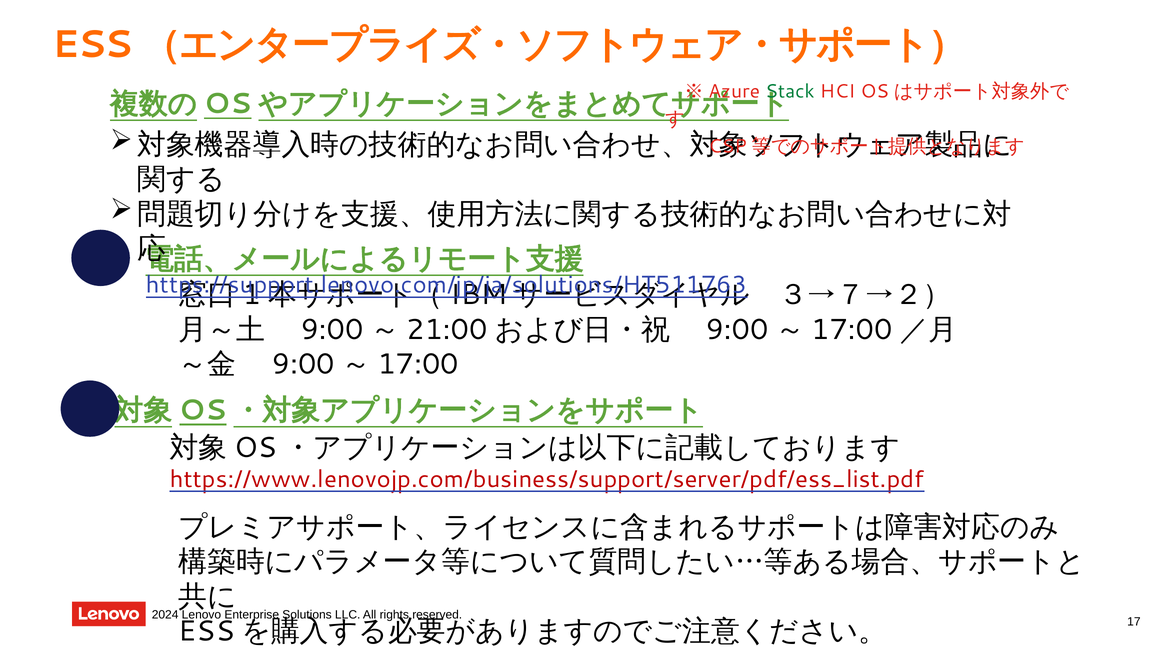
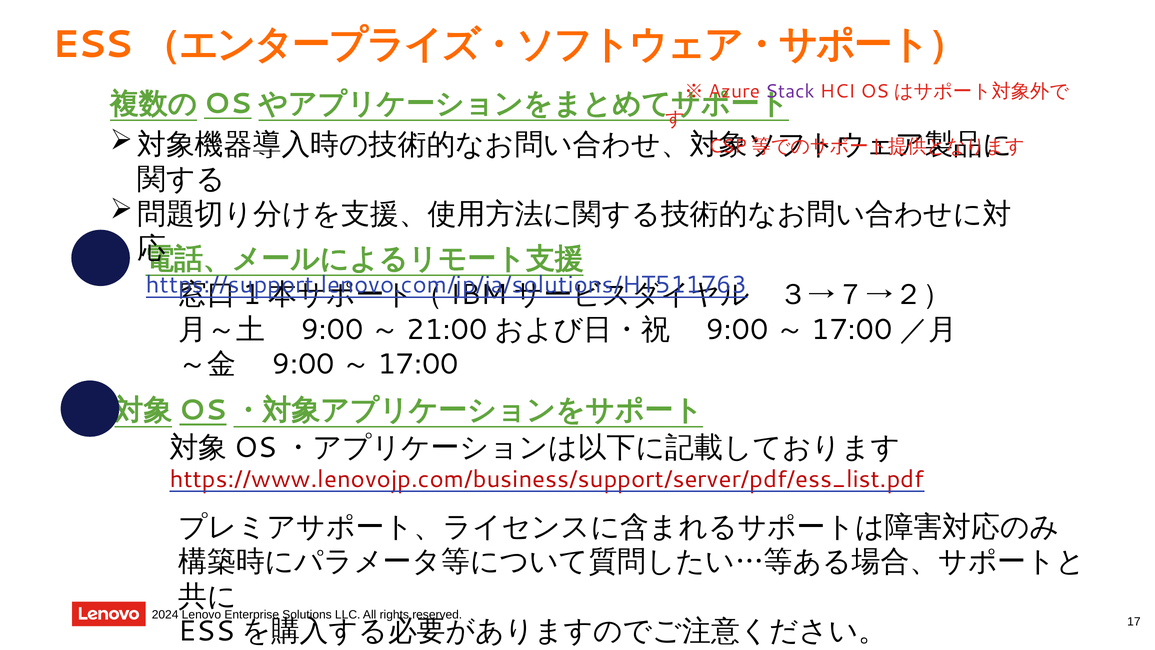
Stack colour: green -> purple
